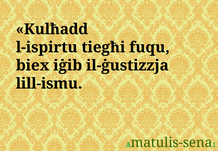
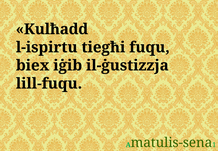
lill-ismu: lill-ismu -> lill-fuqu
